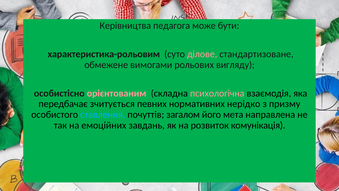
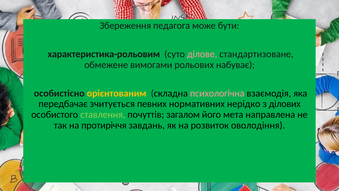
Керівництва: Керівництва -> Збереження
вигляду: вигляду -> набуває
орієнтованим colour: pink -> yellow
призму: призму -> ділових
ставлення colour: light blue -> light green
емоційних: емоційних -> протиріччя
комунікація: комунікація -> оволодіння
